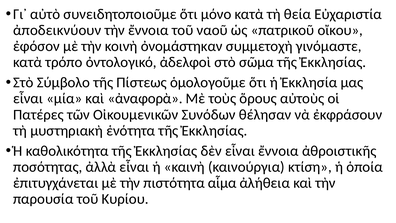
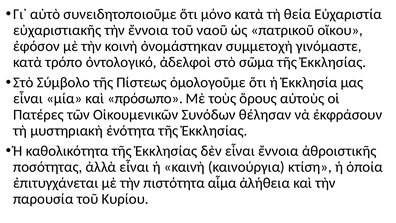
ἀποδεικνύουν: ἀποδεικνύουν -> εὐχαριστιακῆς
ἀναφορὰ: ἀναφορὰ -> πρόσωπο
